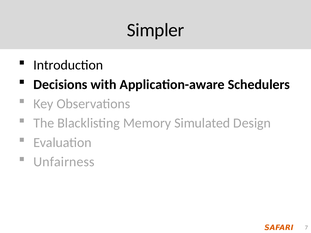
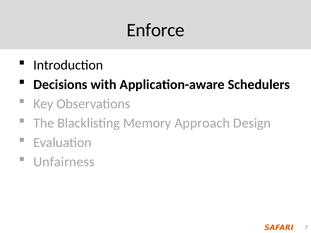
Simpler: Simpler -> Enforce
Simulated: Simulated -> Approach
